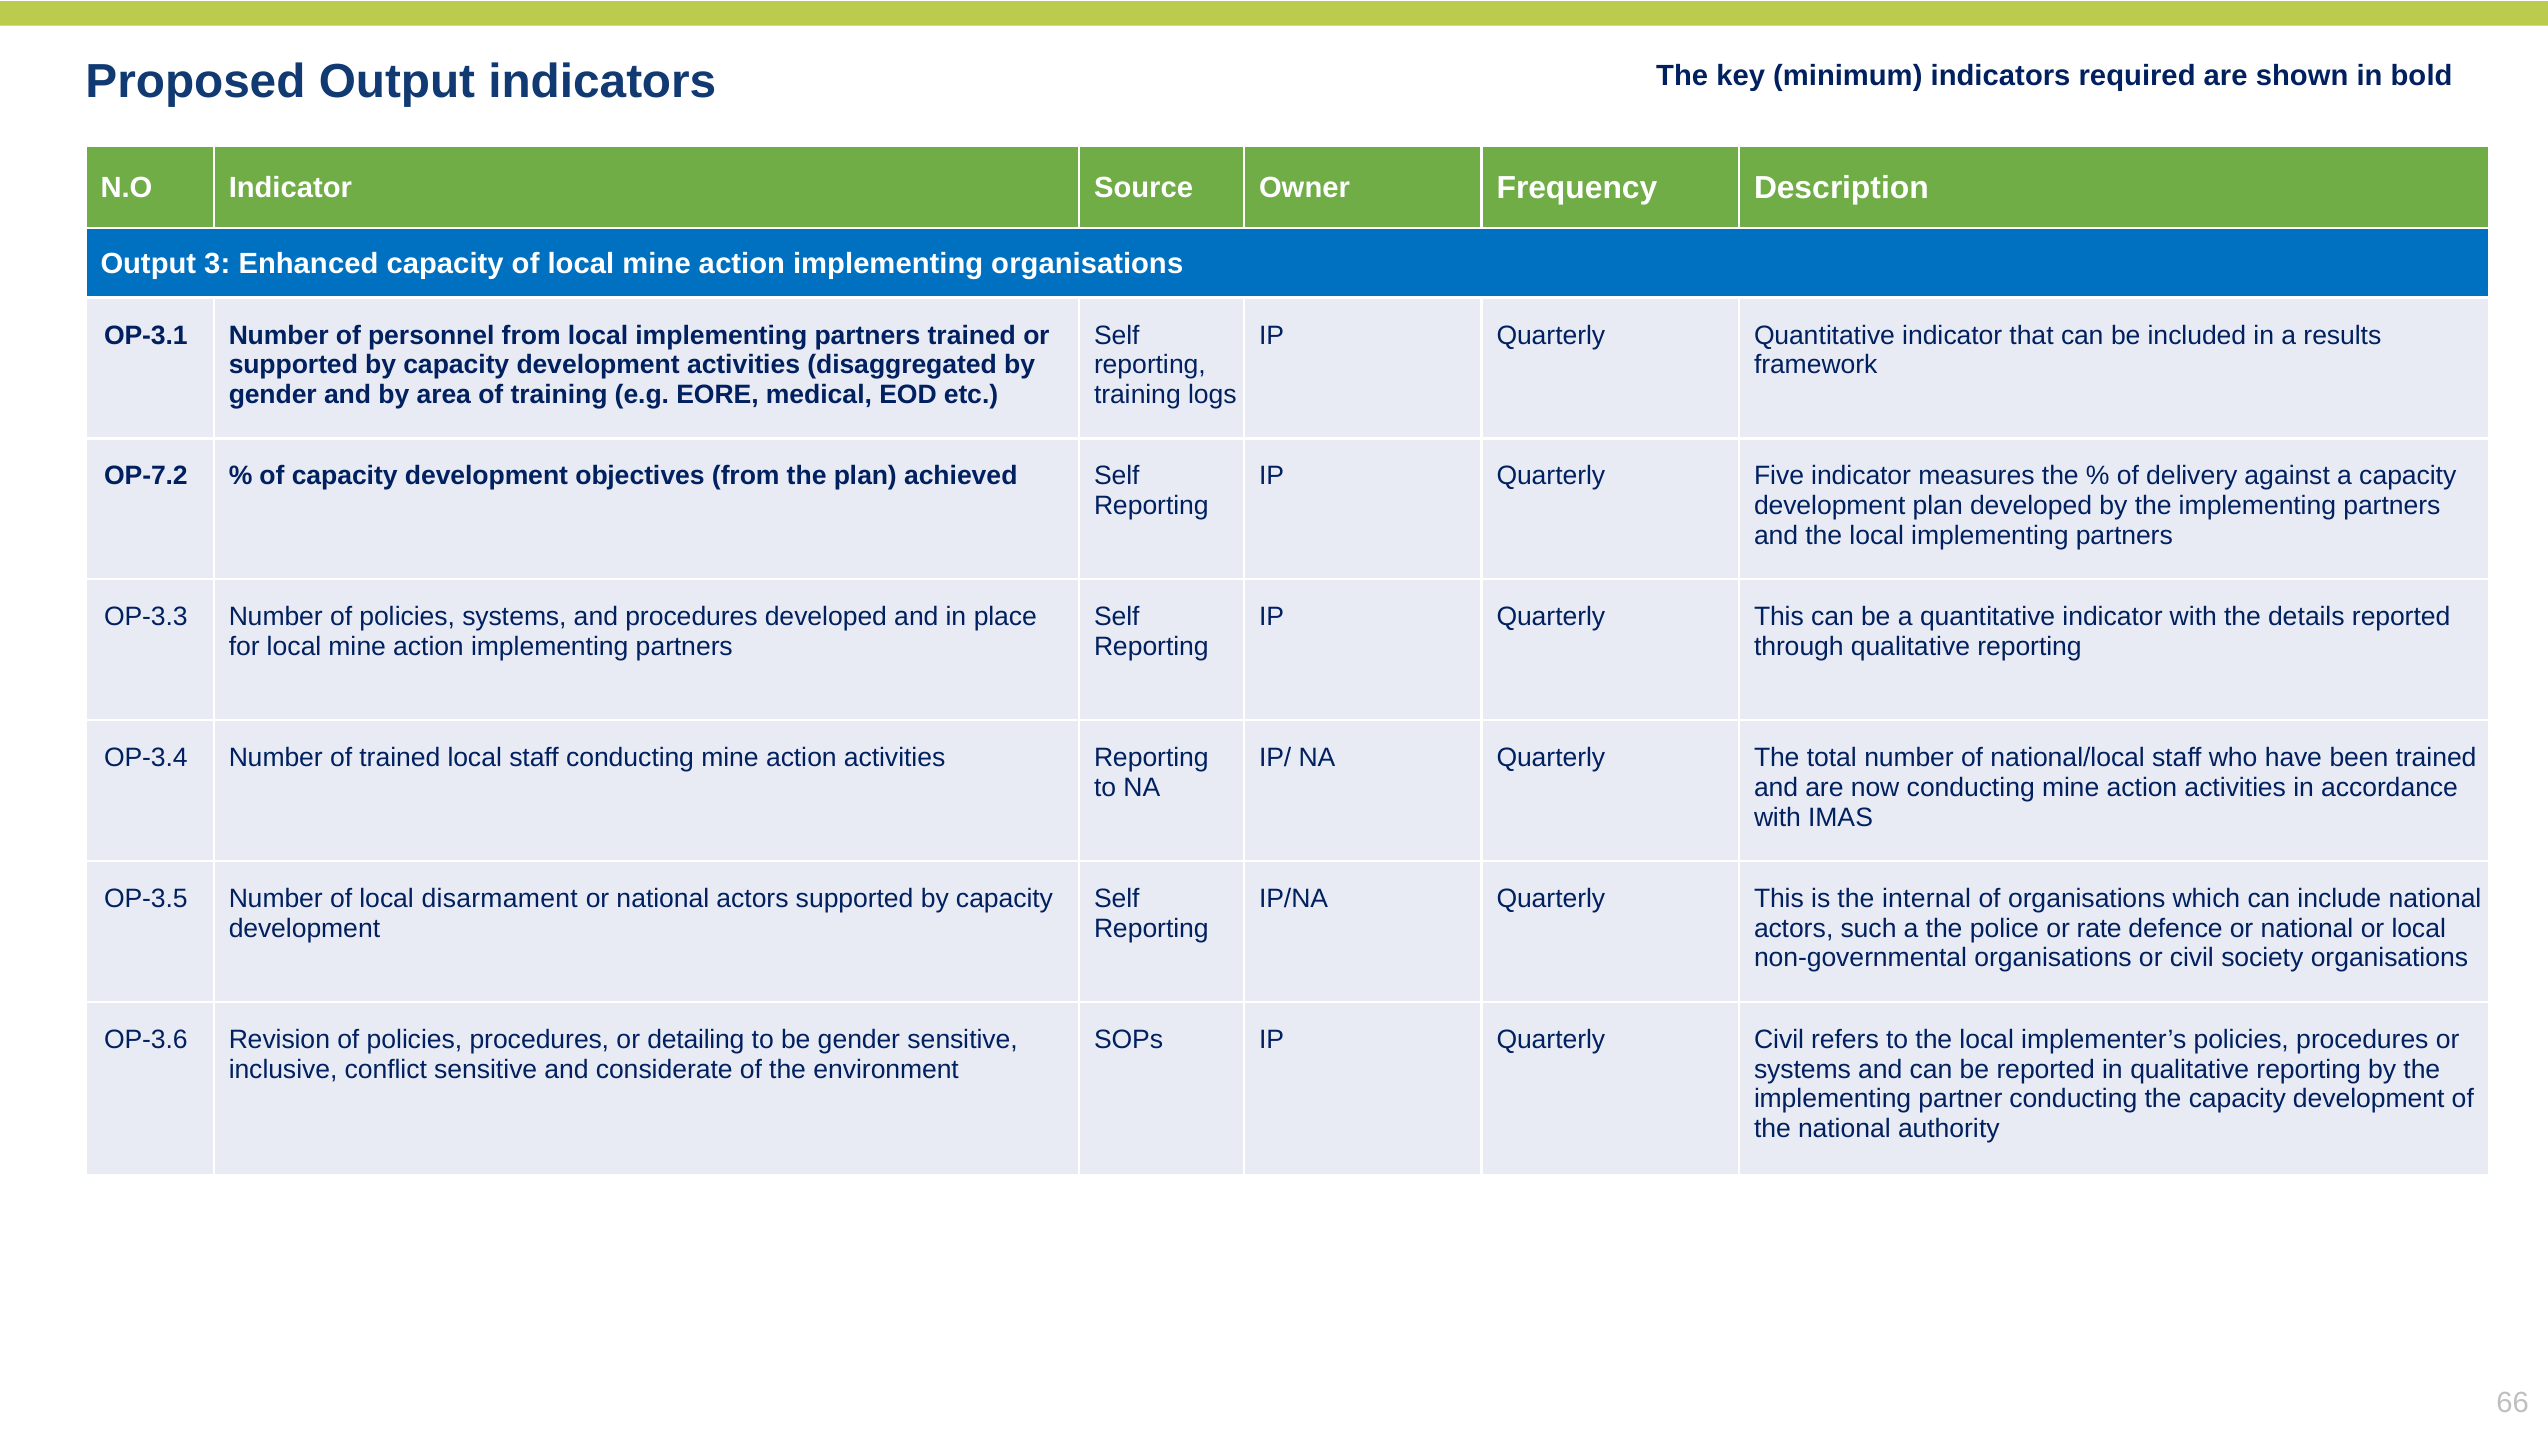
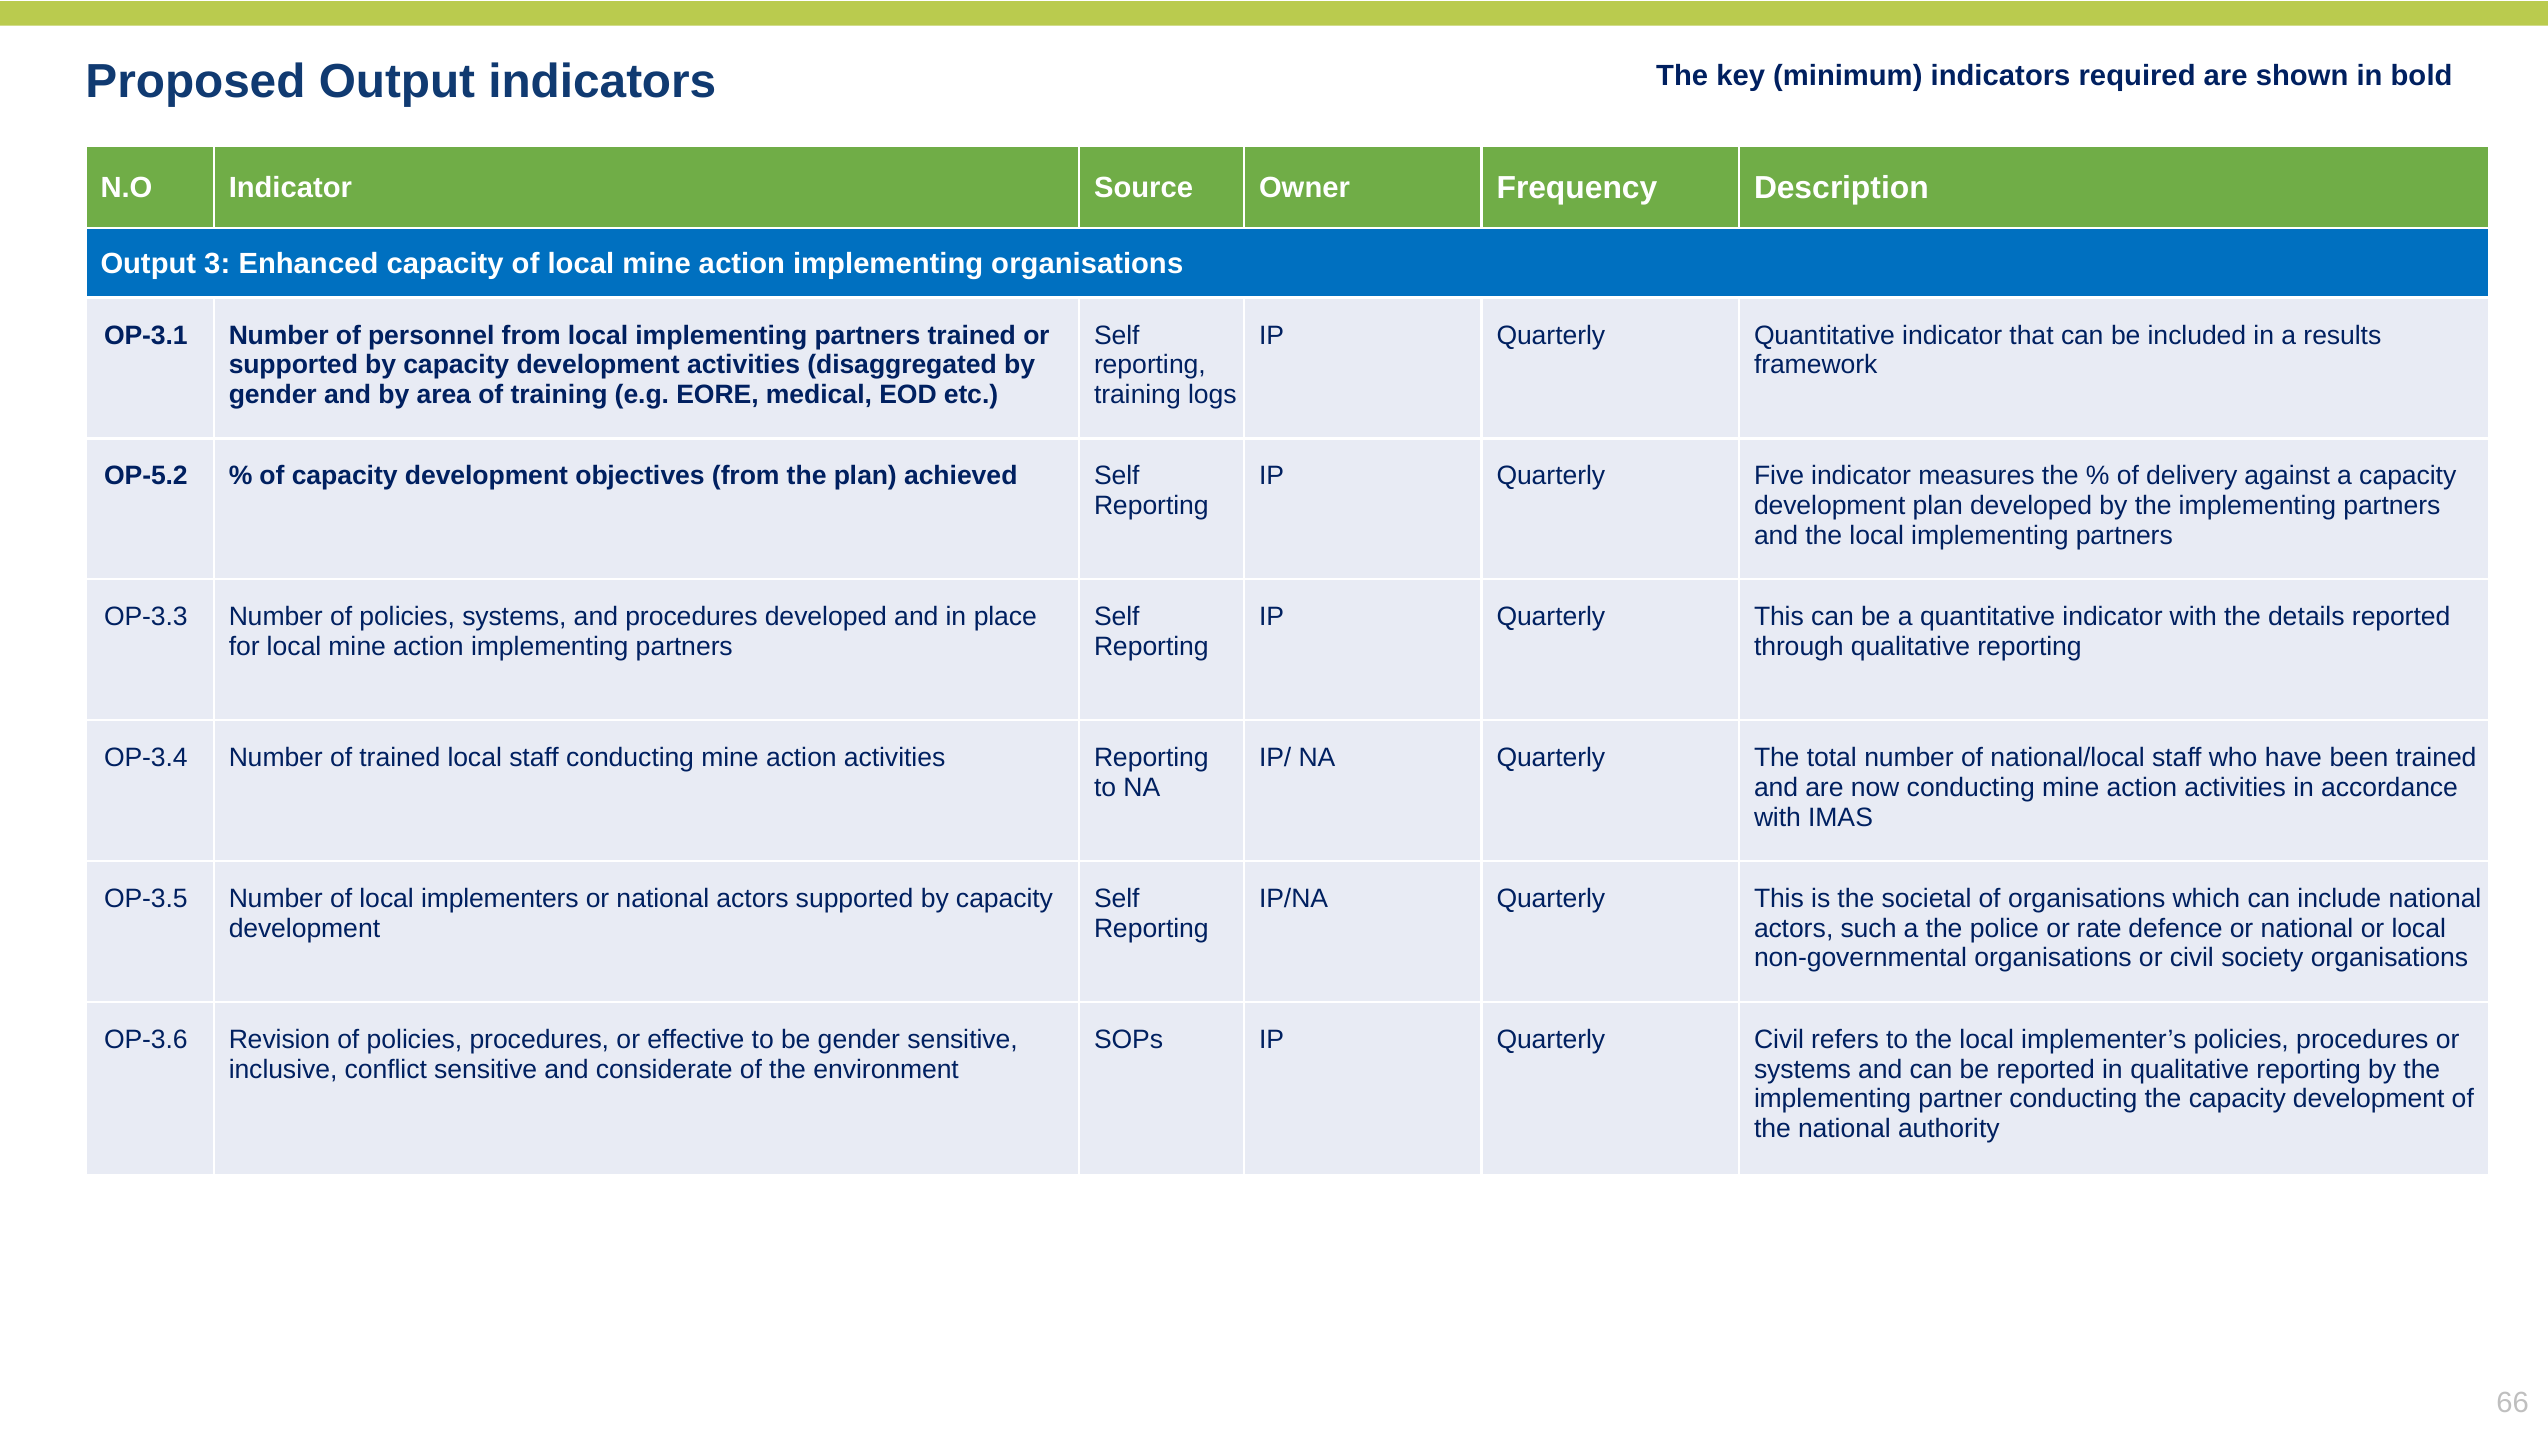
OP-7.2: OP-7.2 -> OP-5.2
disarmament: disarmament -> implementers
internal: internal -> societal
detailing: detailing -> effective
